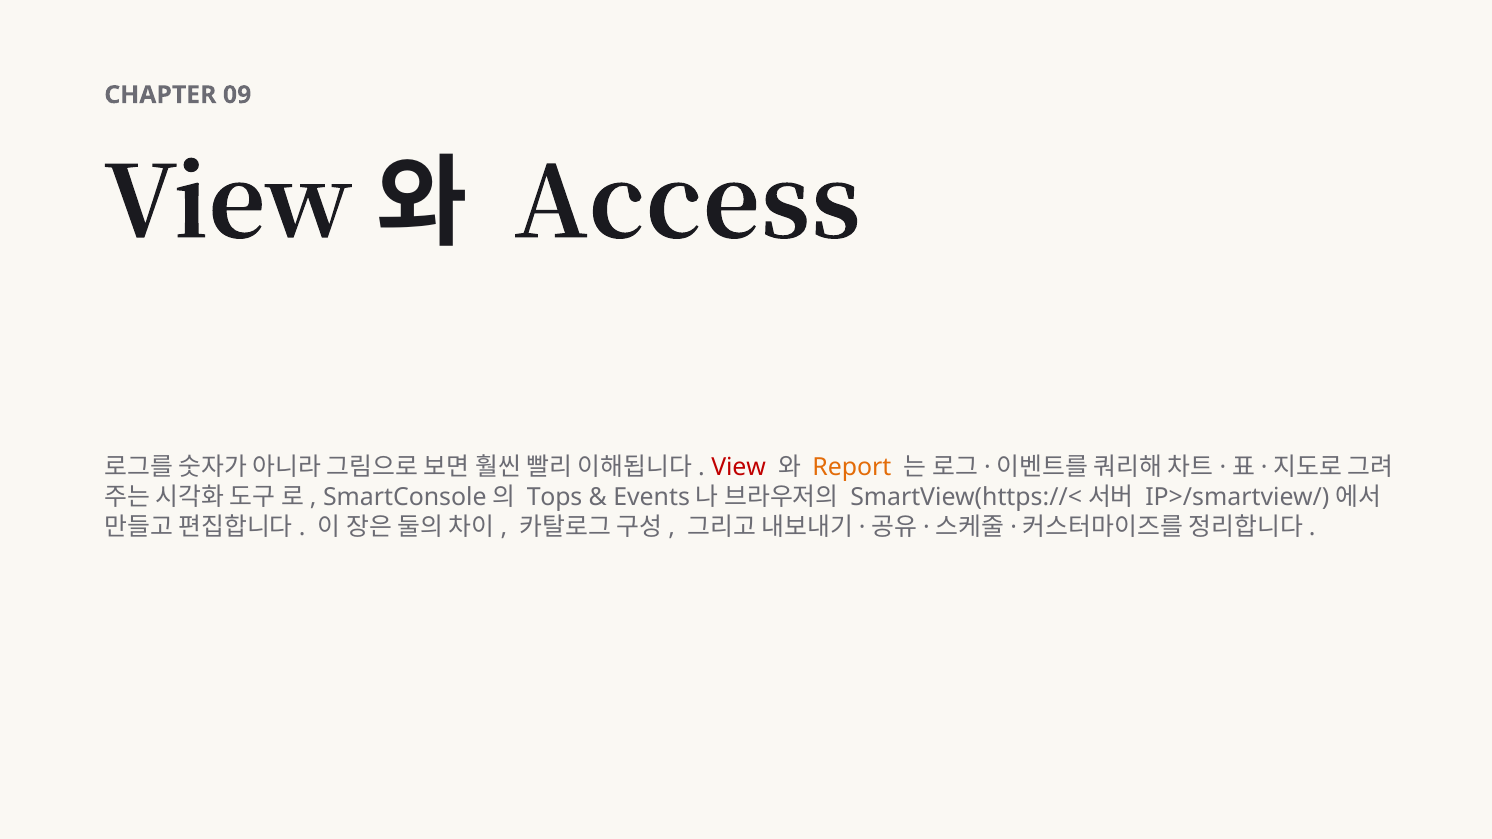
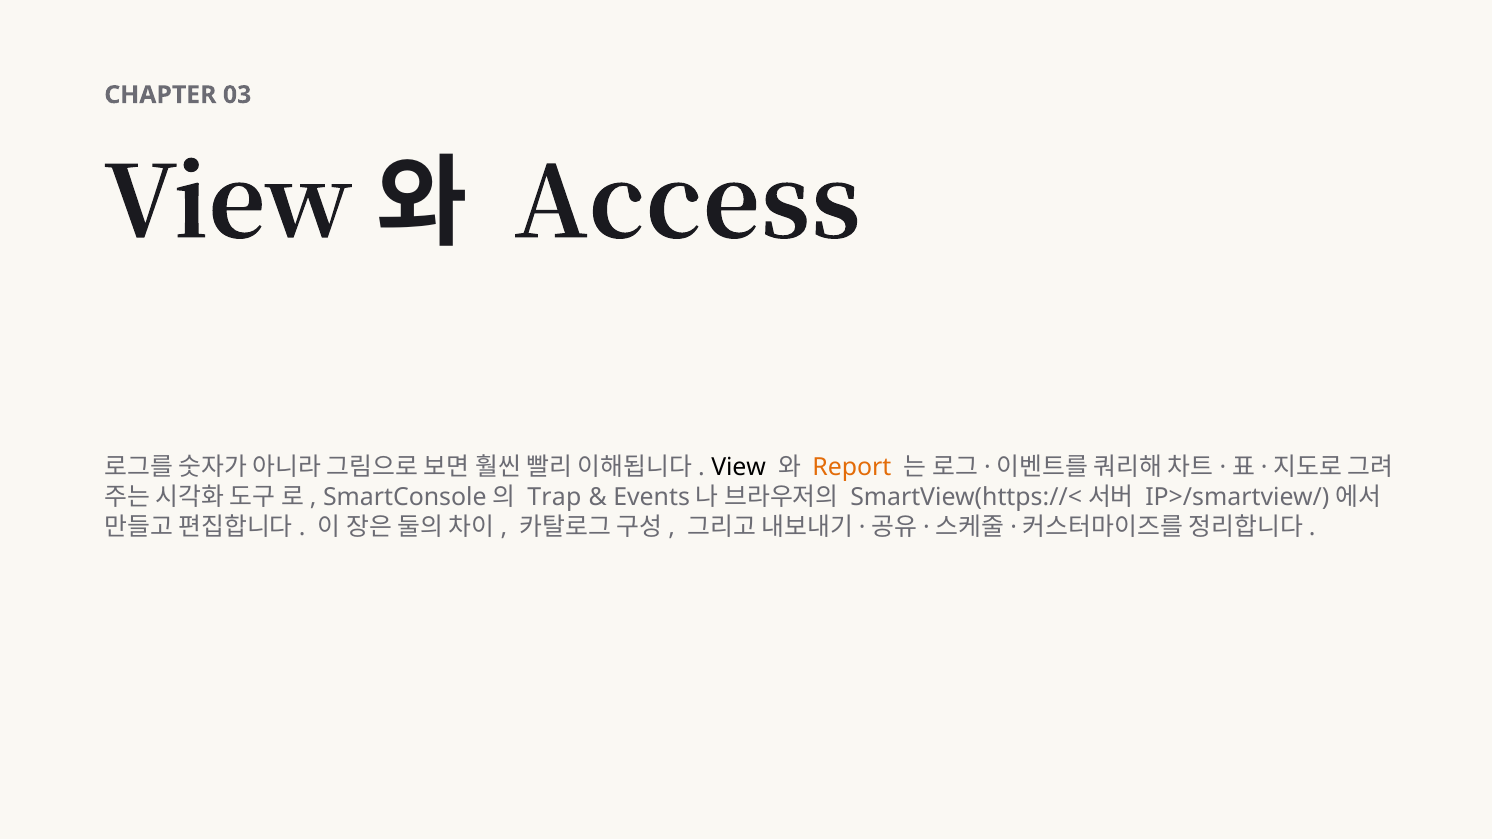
09: 09 -> 03
View at (739, 468) colour: red -> black
Tops: Tops -> Trap
